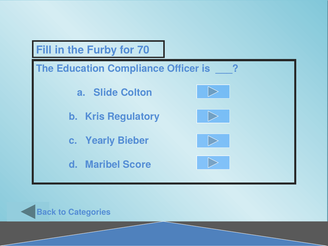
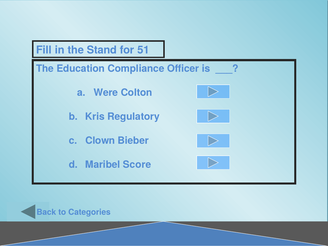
Furby: Furby -> Stand
70: 70 -> 51
Slide: Slide -> Were
Yearly: Yearly -> Clown
